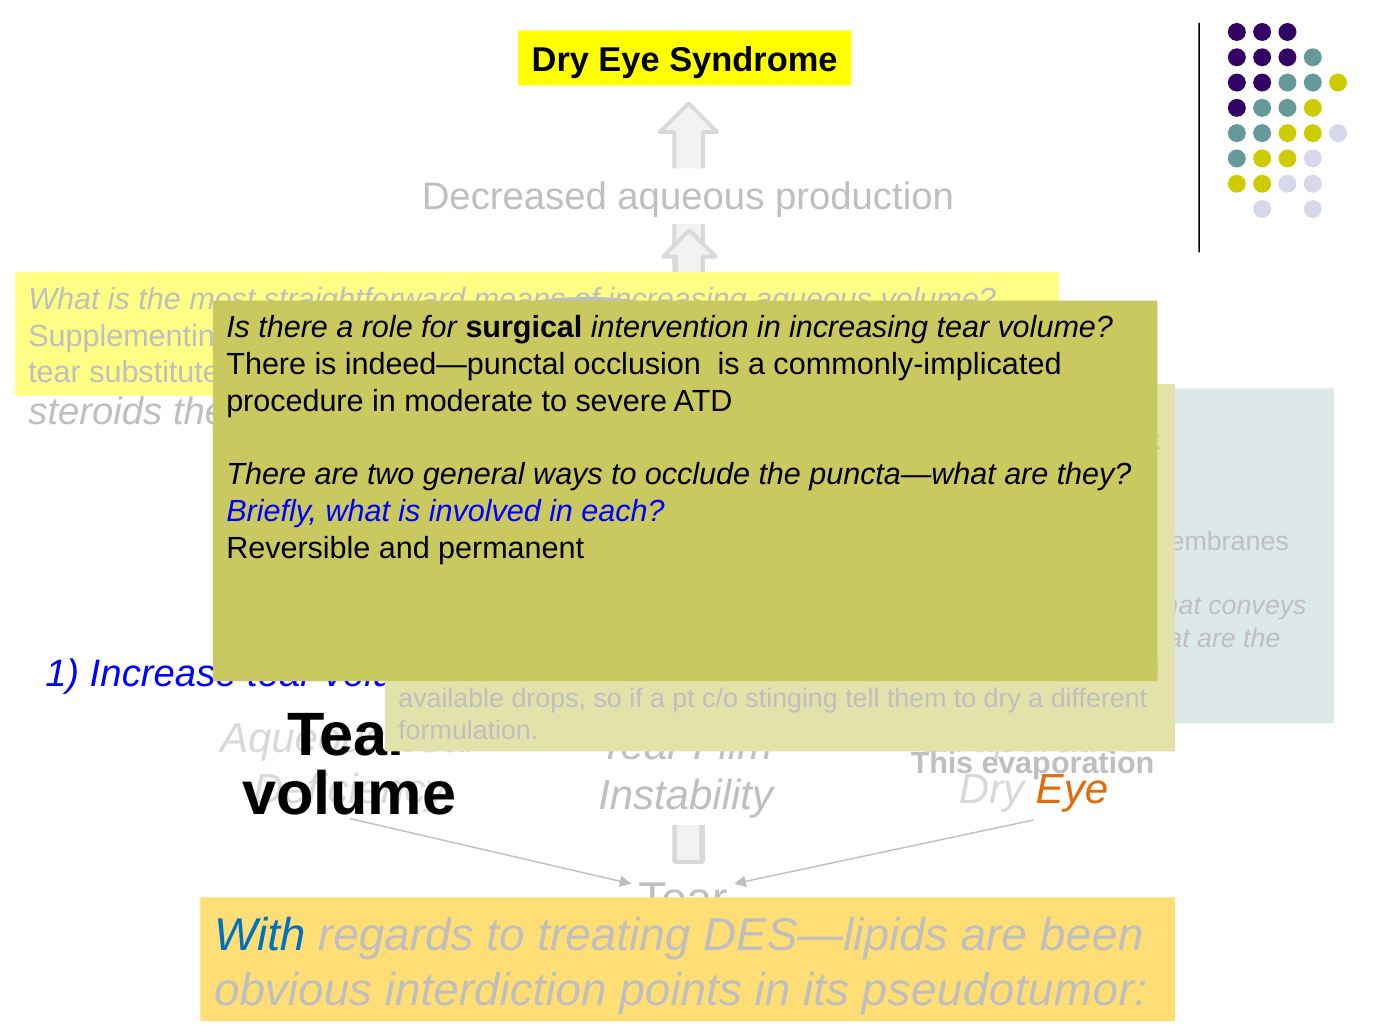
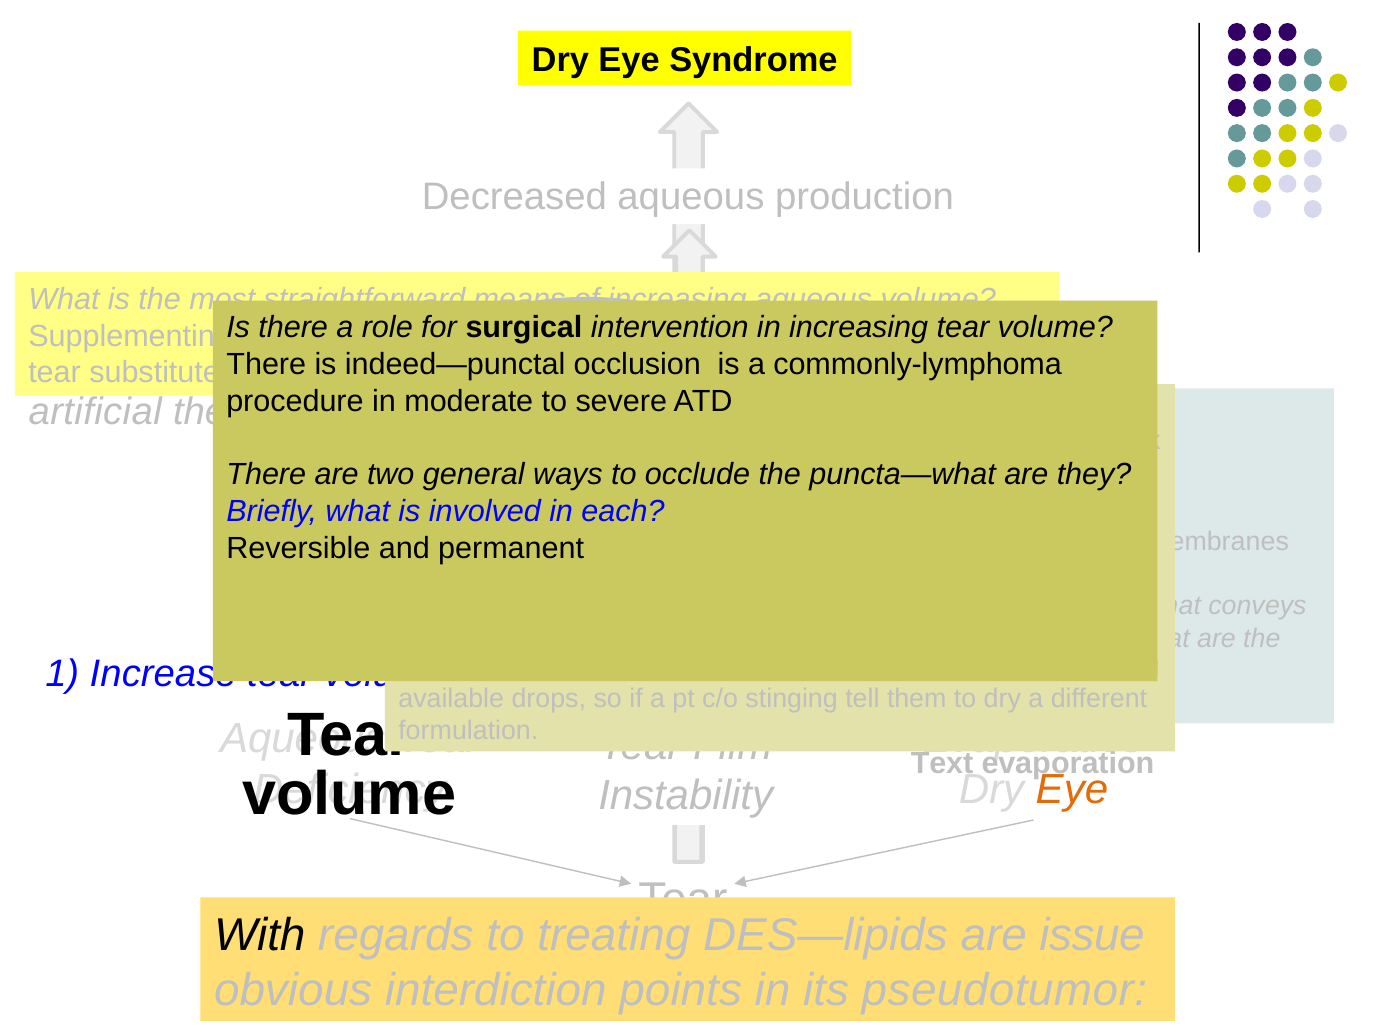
commonly-implicated: commonly-implicated -> commonly-lymphoma
steroids at (95, 412): steroids -> artificial
This at (942, 763): This -> Text
With at (260, 935) colour: blue -> black
been: been -> issue
